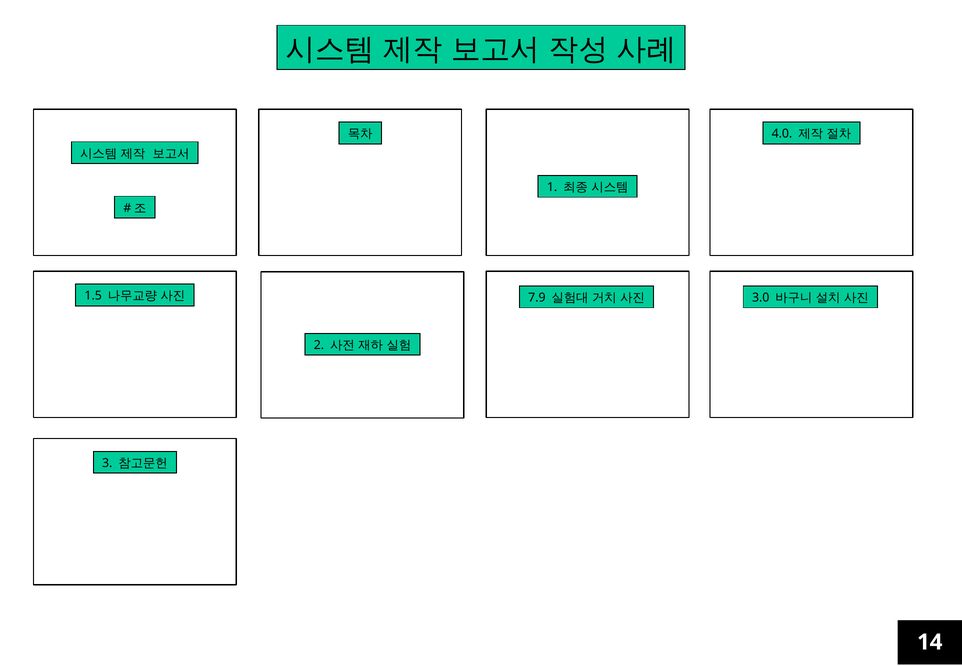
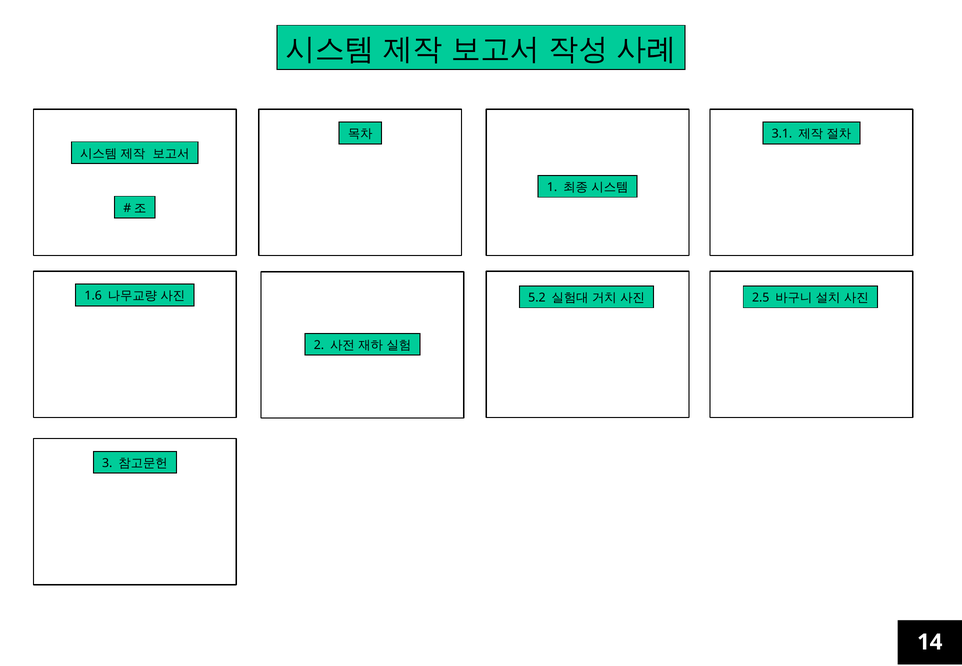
4.0: 4.0 -> 3.1
1.5: 1.5 -> 1.6
7.9: 7.9 -> 5.2
3.0: 3.0 -> 2.5
